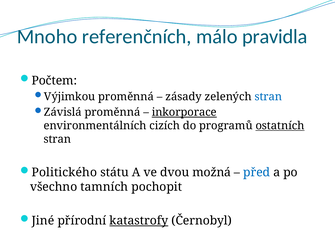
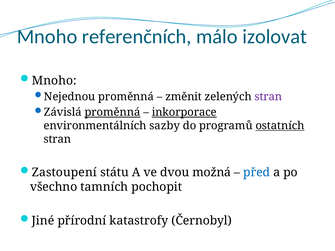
pravidla: pravidla -> izolovat
Počtem at (54, 81): Počtem -> Mnoho
Výjimkou: Výjimkou -> Nejednou
zásady: zásady -> změnit
stran at (268, 97) colour: blue -> purple
proměnná at (112, 112) underline: none -> present
cizích: cizích -> sazby
Politického: Politického -> Zastoupení
katastrofy underline: present -> none
